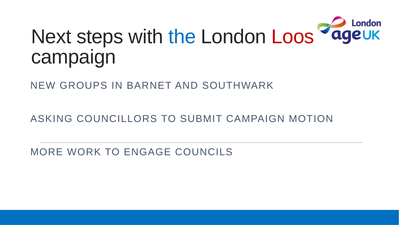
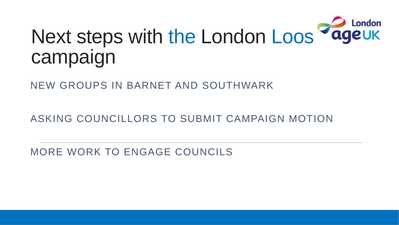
Loos colour: red -> blue
